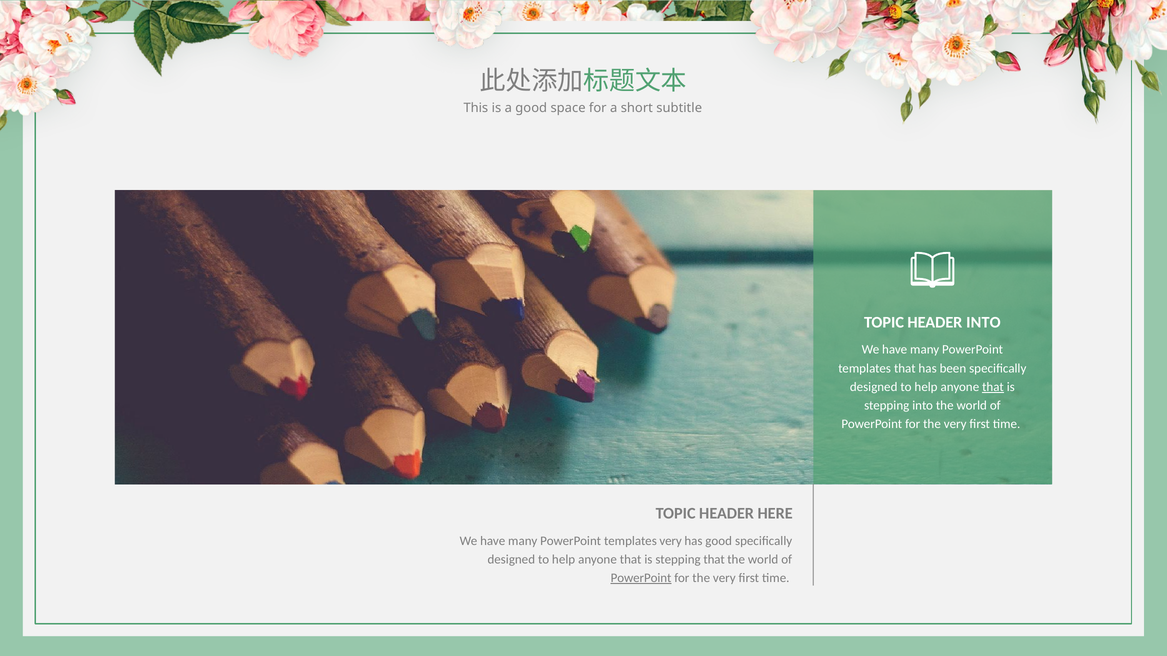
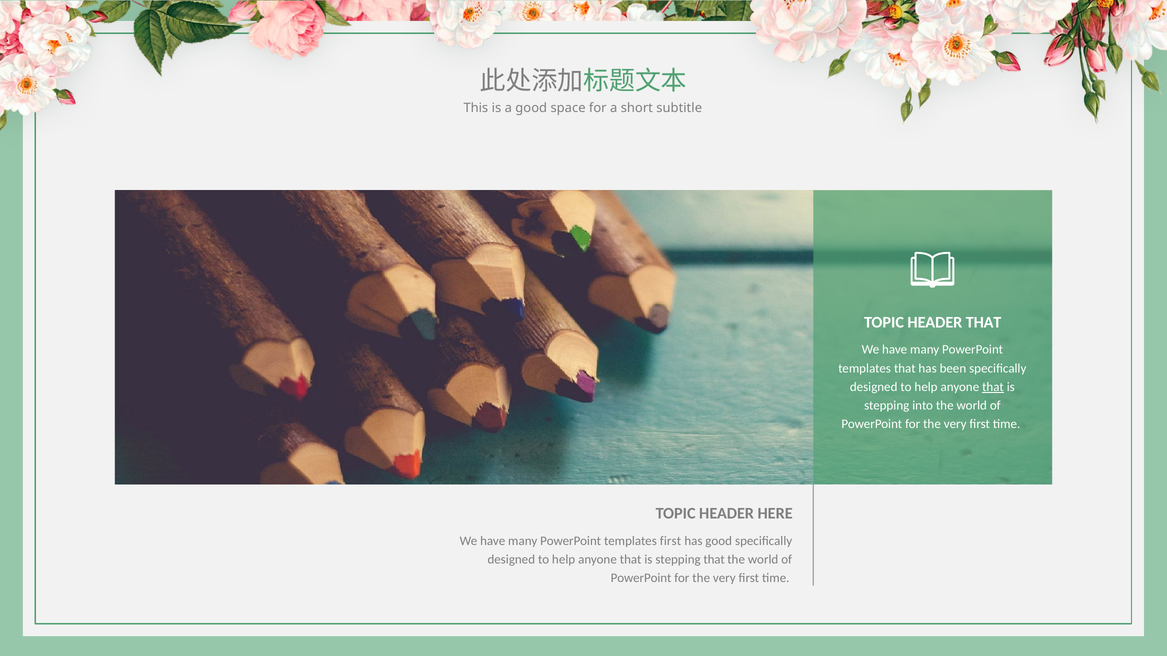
HEADER INTO: INTO -> THAT
templates very: very -> first
PowerPoint at (641, 578) underline: present -> none
